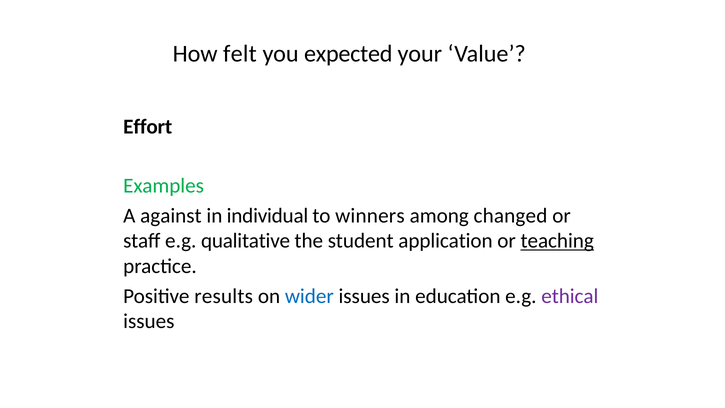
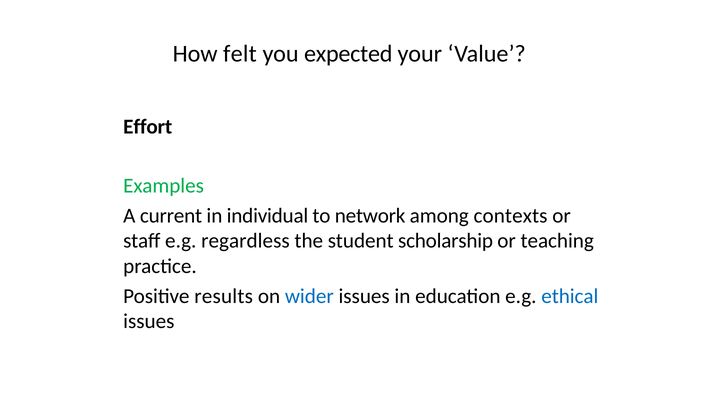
against: against -> current
winners: winners -> network
changed: changed -> contexts
qualitative: qualitative -> regardless
application: application -> scholarship
teaching underline: present -> none
ethical colour: purple -> blue
